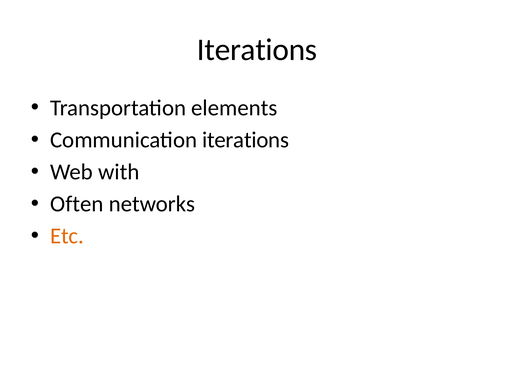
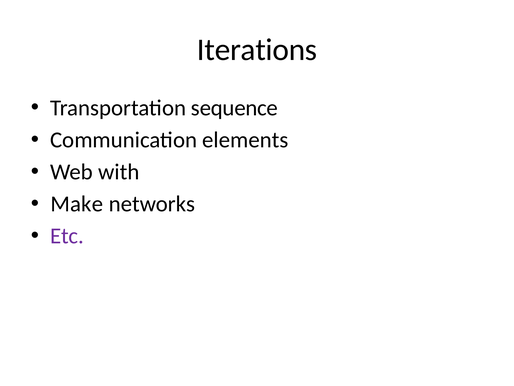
elements: elements -> sequence
Communication iterations: iterations -> elements
Often: Often -> Make
Etc colour: orange -> purple
